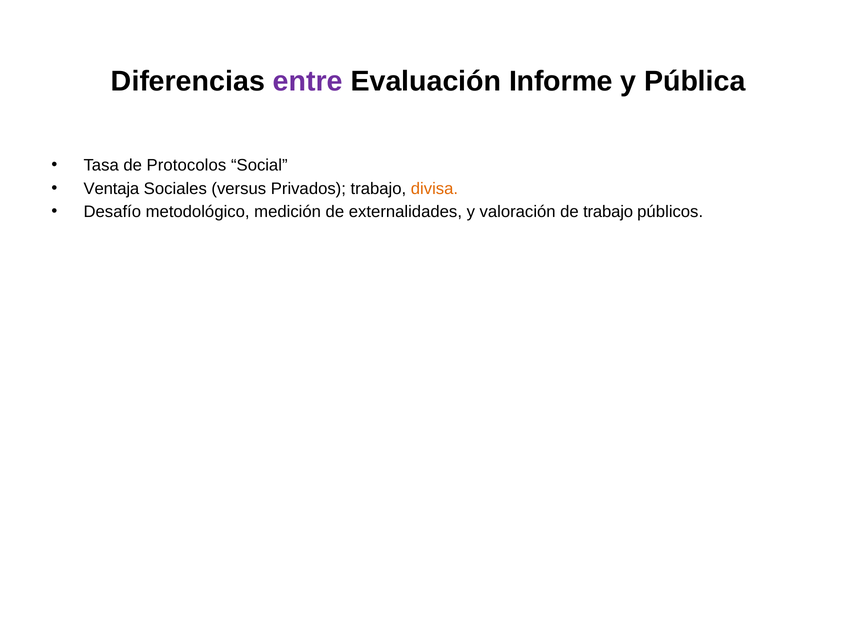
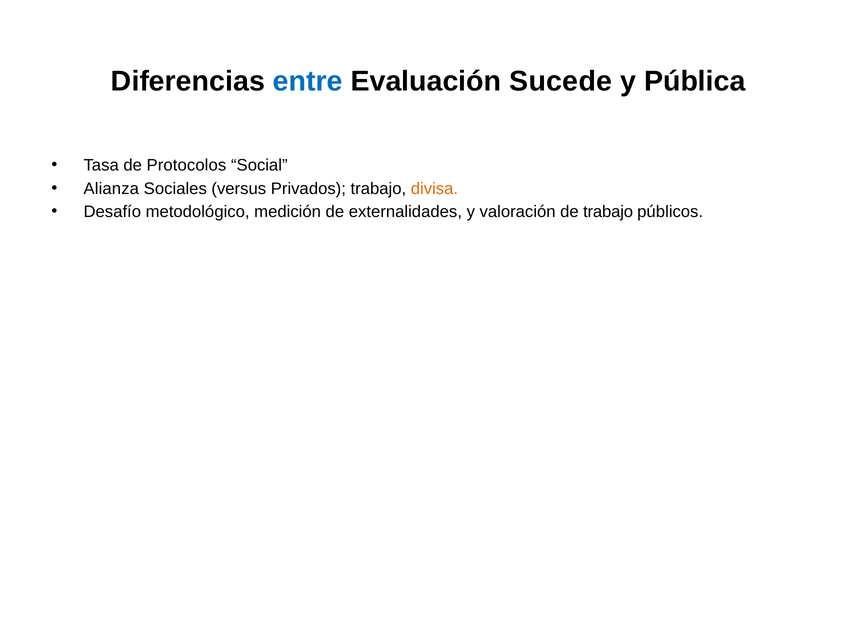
entre colour: purple -> blue
Informe: Informe -> Sucede
Ventaja: Ventaja -> Alianza
